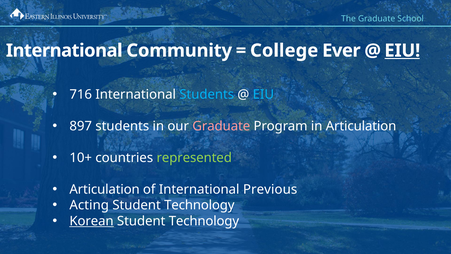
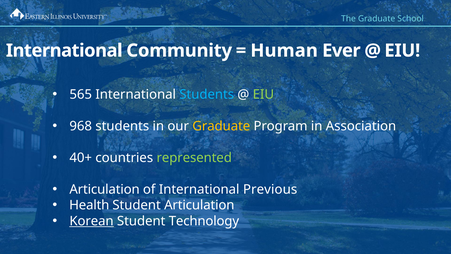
College: College -> Human
EIU at (402, 50) underline: present -> none
716: 716 -> 565
EIU at (263, 94) colour: light blue -> light green
897: 897 -> 968
Graduate at (221, 126) colour: pink -> yellow
in Articulation: Articulation -> Association
10+: 10+ -> 40+
Acting: Acting -> Health
Technology at (199, 205): Technology -> Articulation
